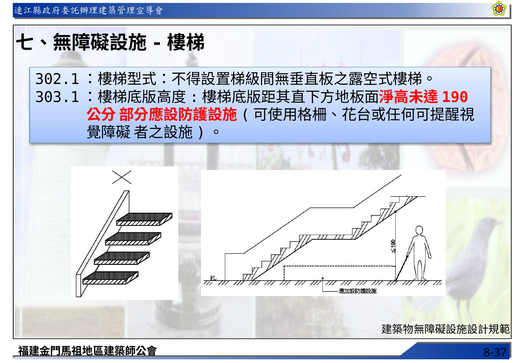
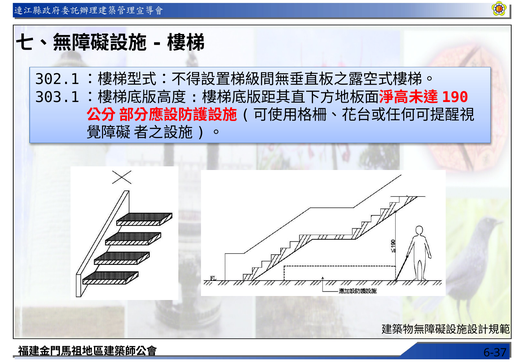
8-37: 8-37 -> 6-37
